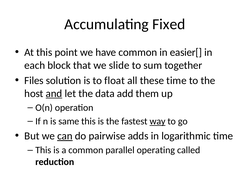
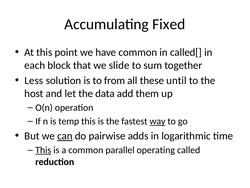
easier[: easier[ -> called[
Files: Files -> Less
float: float -> from
these time: time -> until
and underline: present -> none
same: same -> temp
This at (43, 150) underline: none -> present
